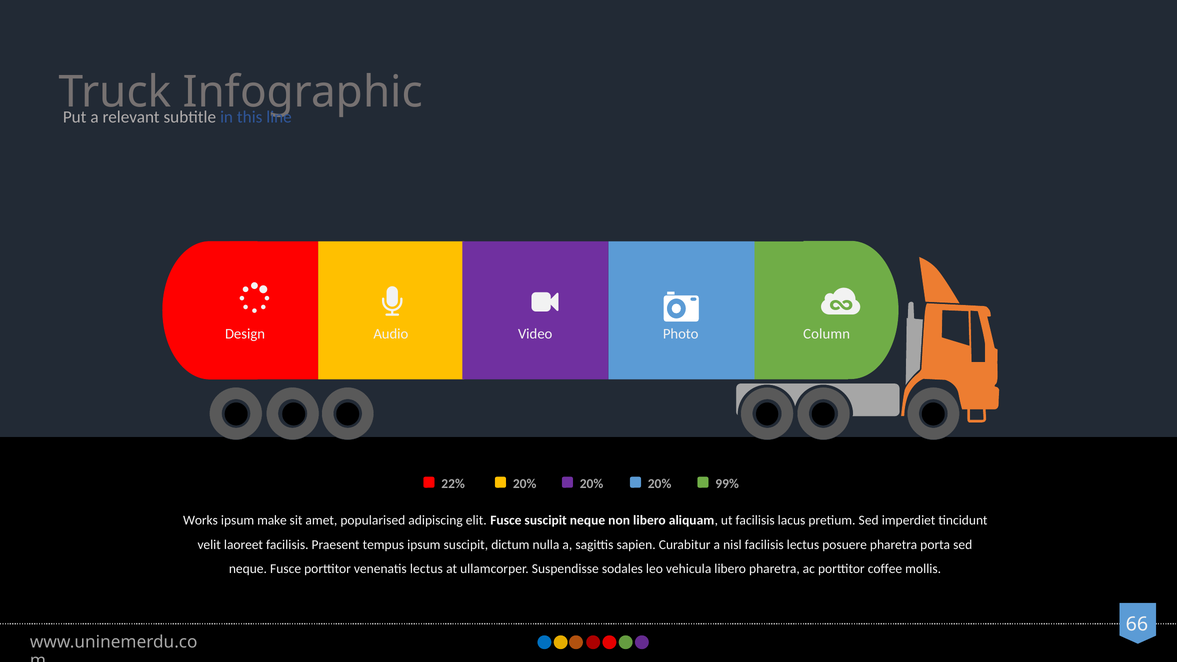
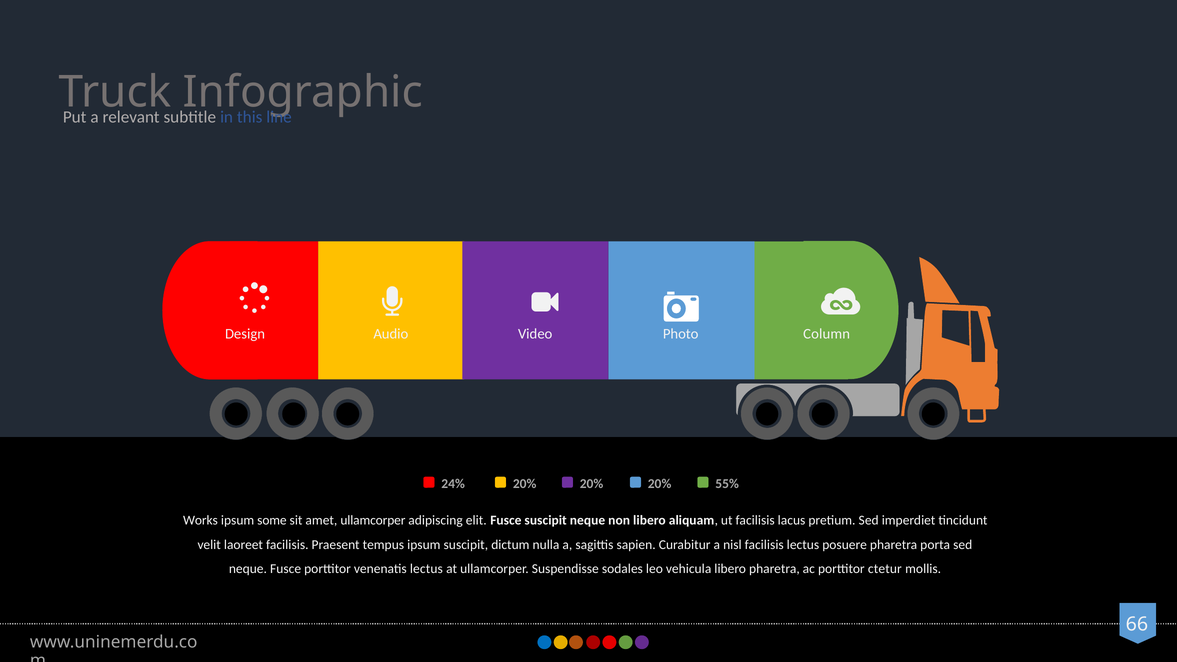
22%: 22% -> 24%
99%: 99% -> 55%
make: make -> some
amet popularised: popularised -> ullamcorper
coffee: coffee -> ctetur
